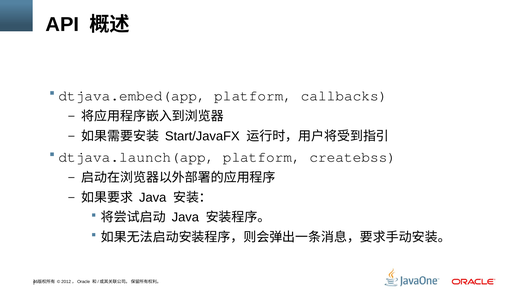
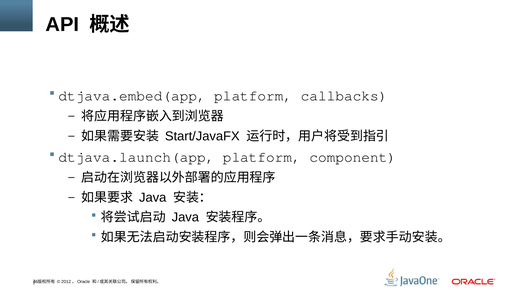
createbss: createbss -> component
